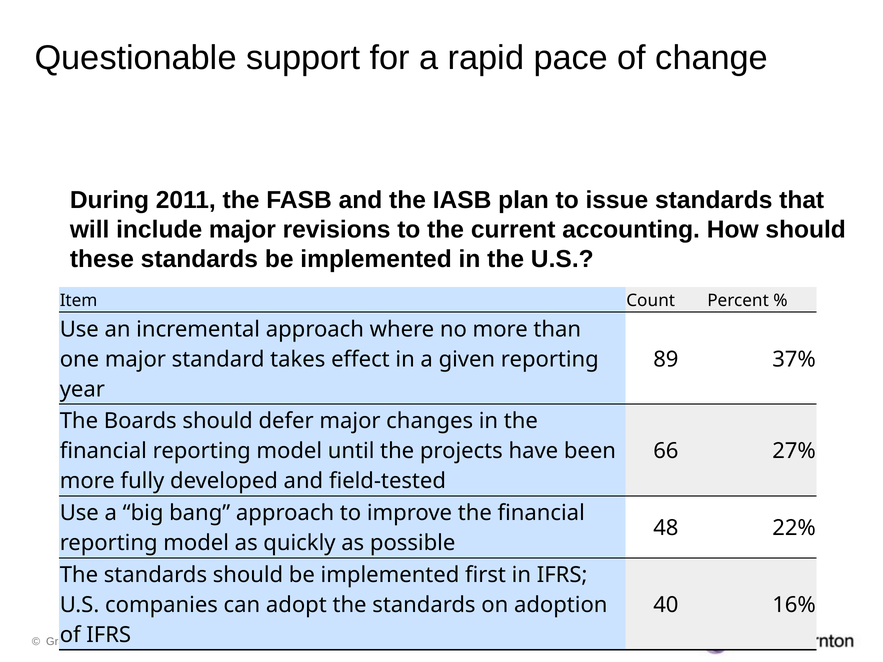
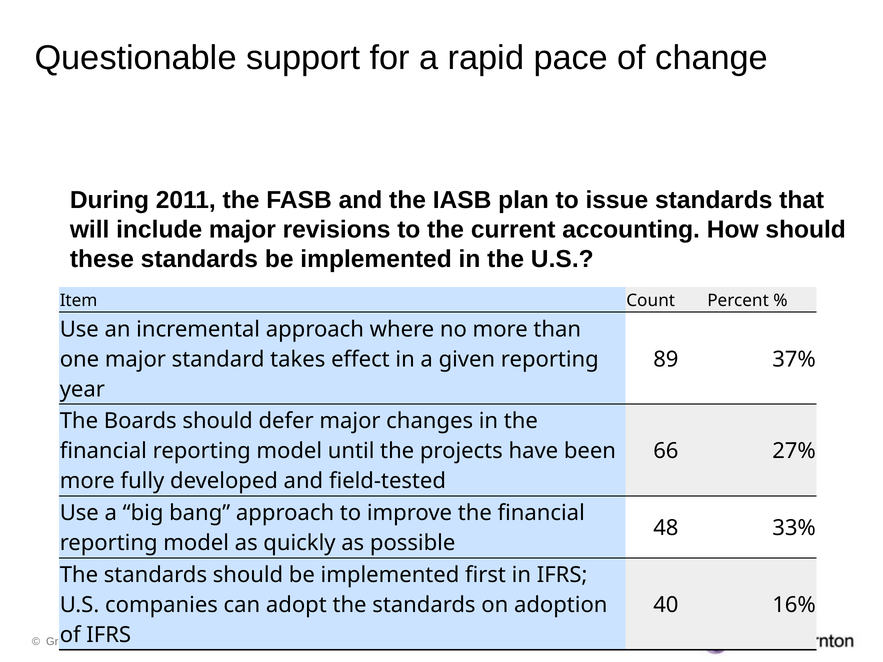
22%: 22% -> 33%
